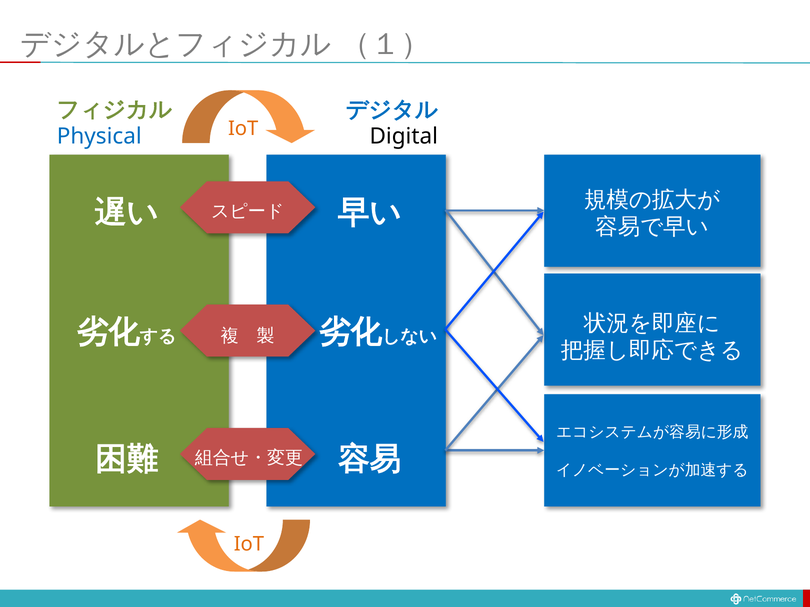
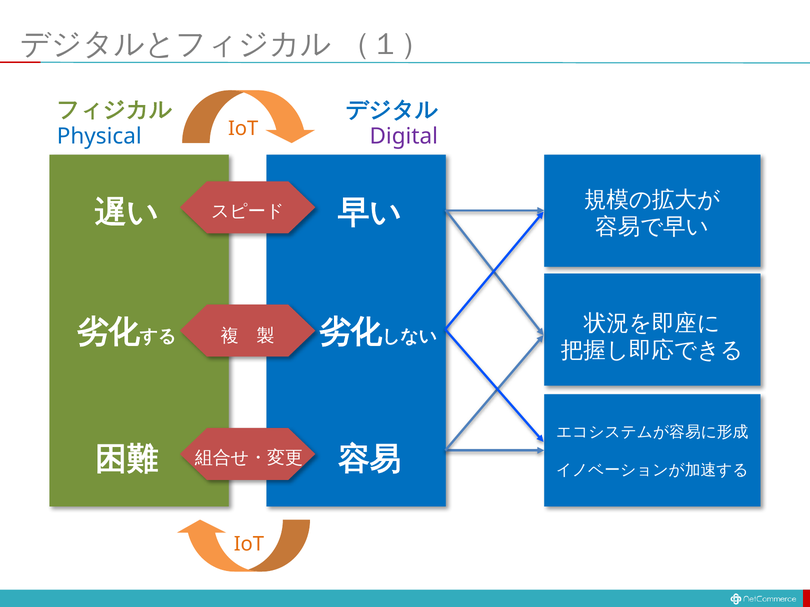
Digital colour: black -> purple
